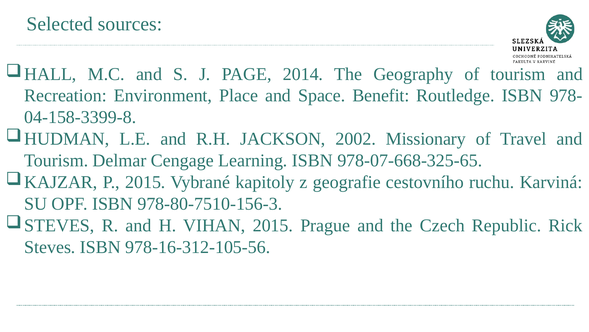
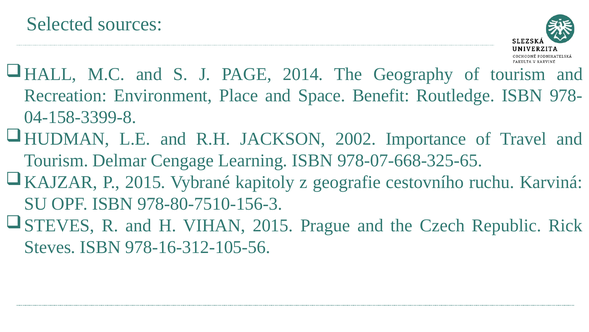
Missionary: Missionary -> Importance
